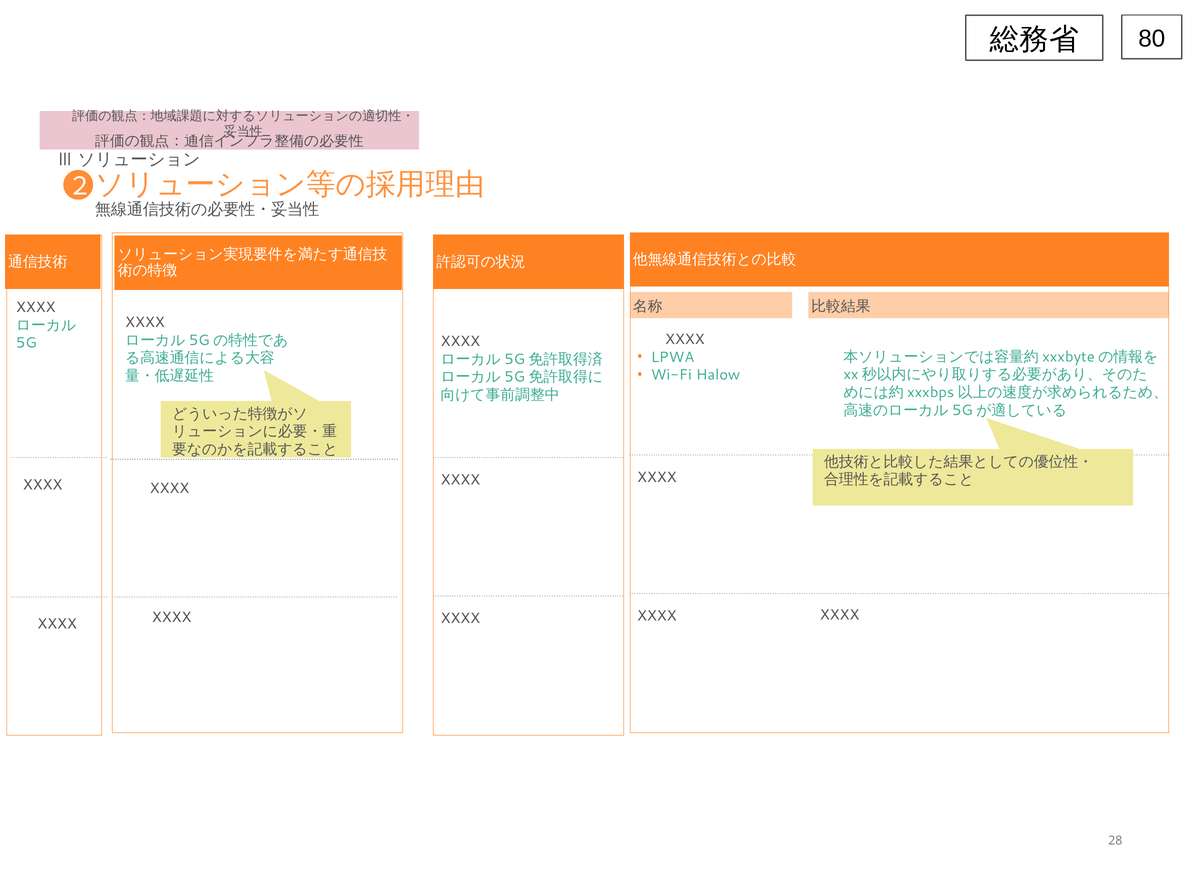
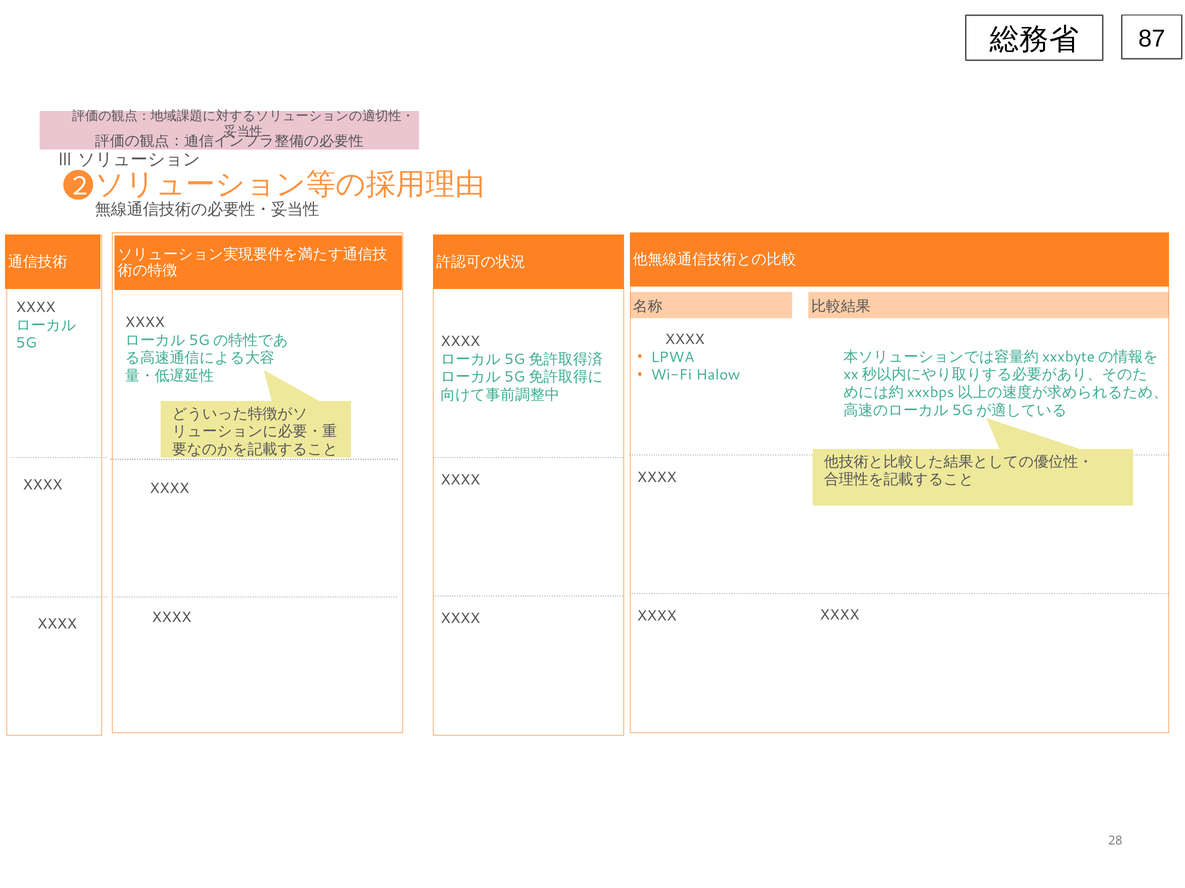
80: 80 -> 87
